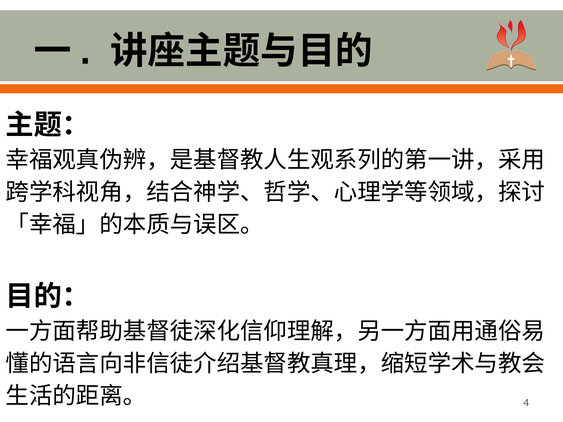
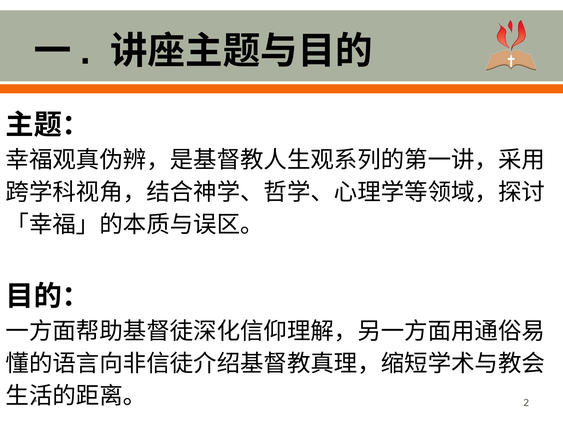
4: 4 -> 2
